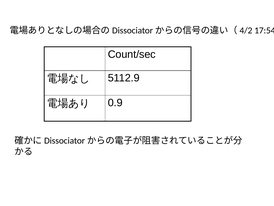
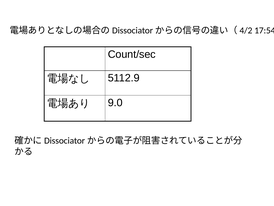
0.9: 0.9 -> 9.0
